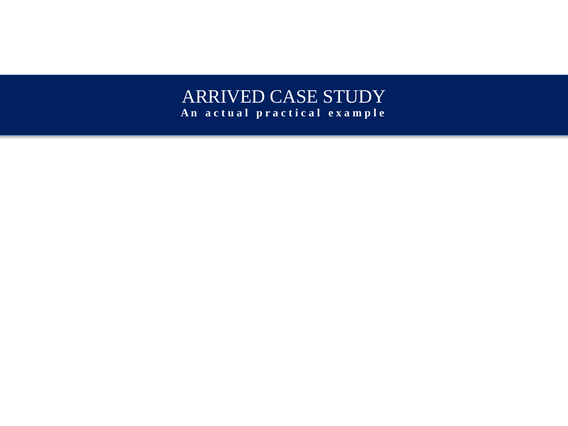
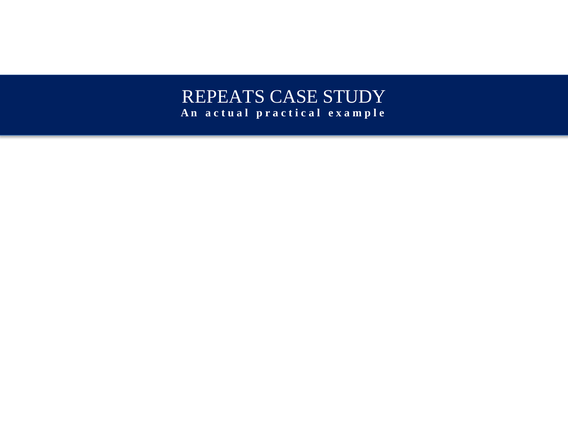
ARRIVED: ARRIVED -> REPEATS
